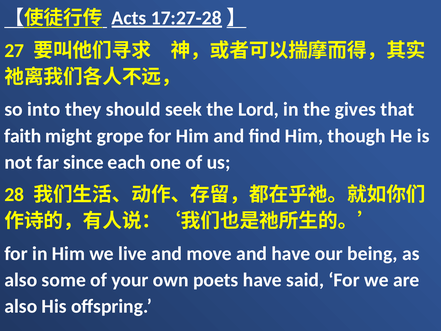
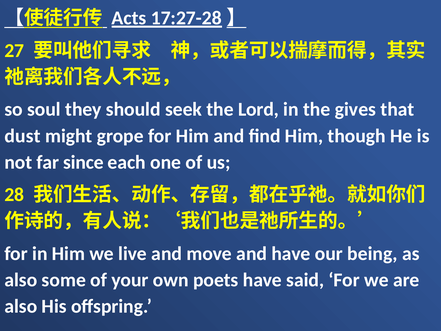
into: into -> soul
faith: faith -> dust
